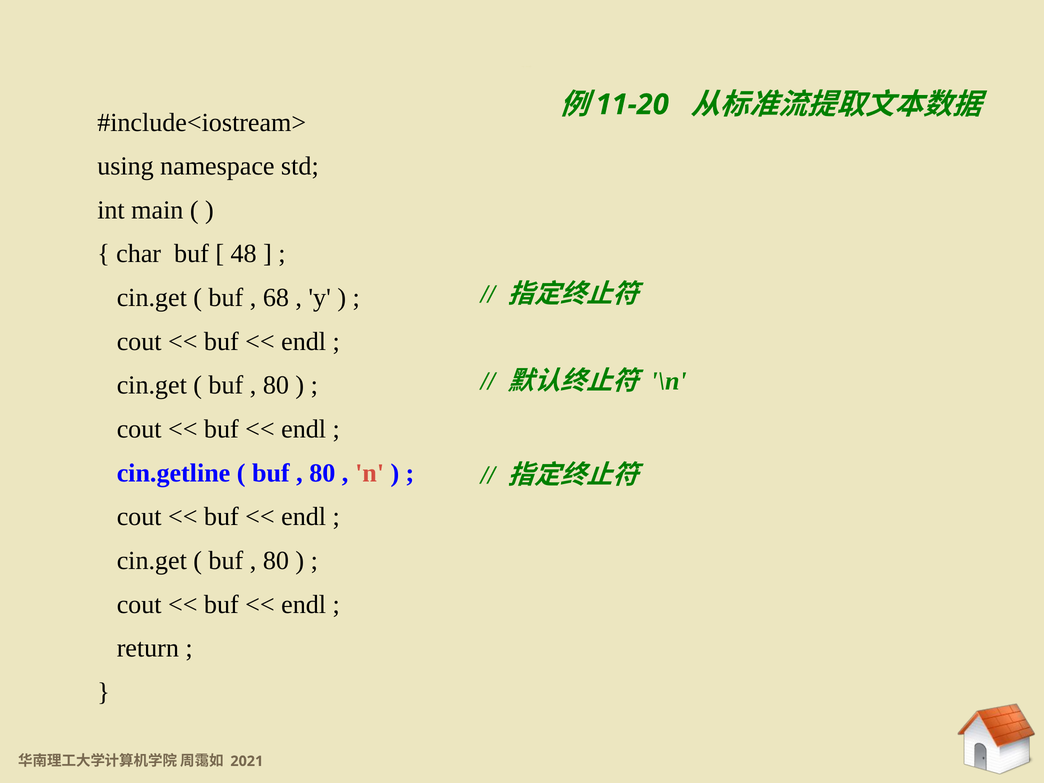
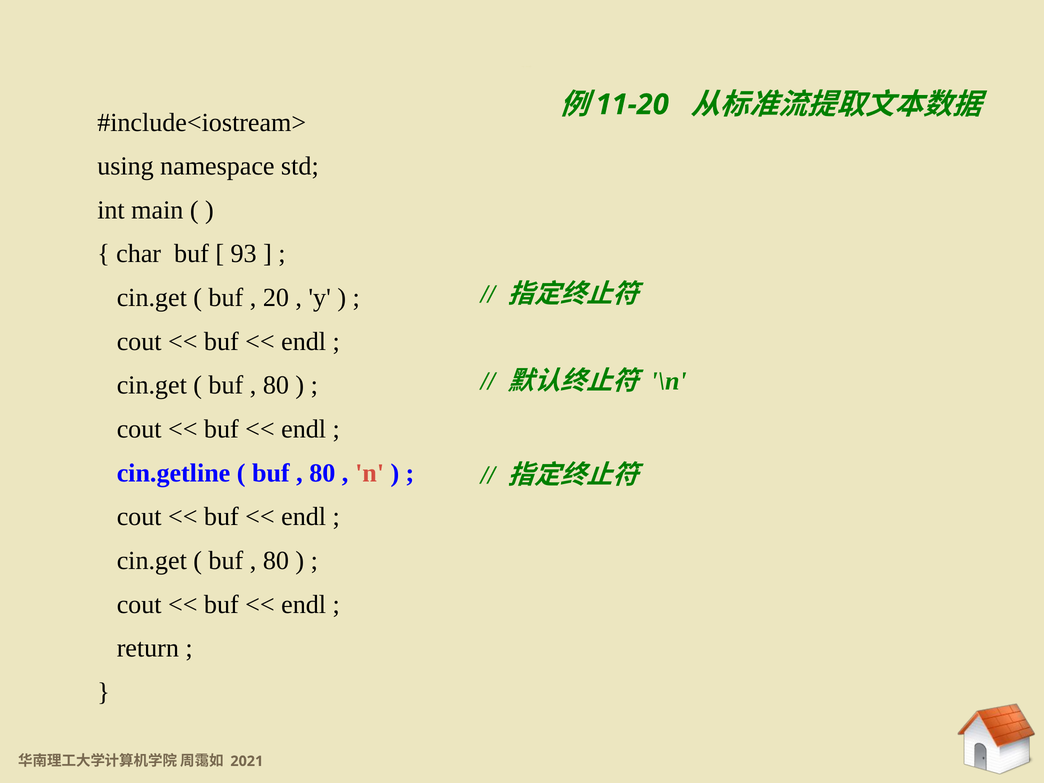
48: 48 -> 93
68: 68 -> 20
